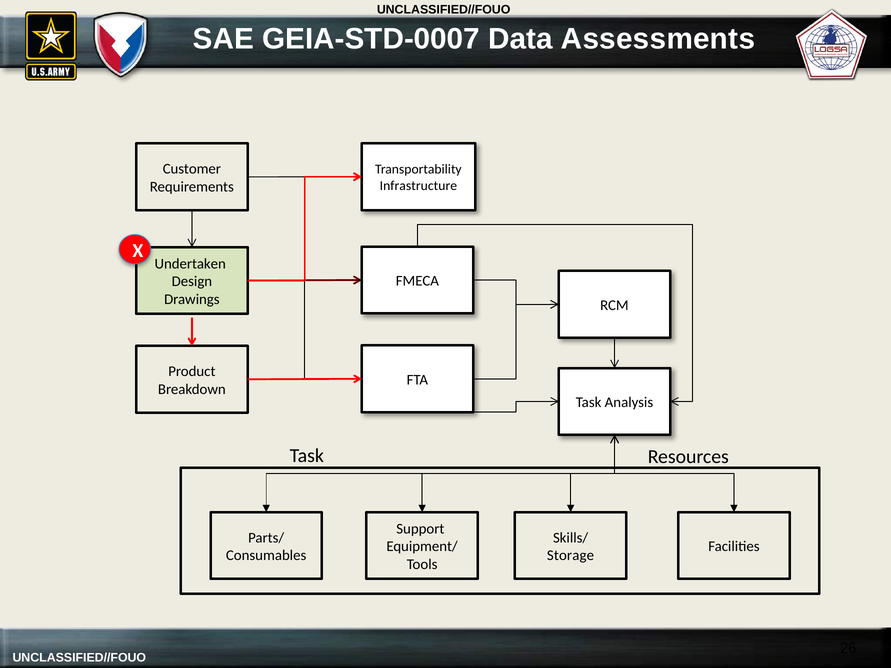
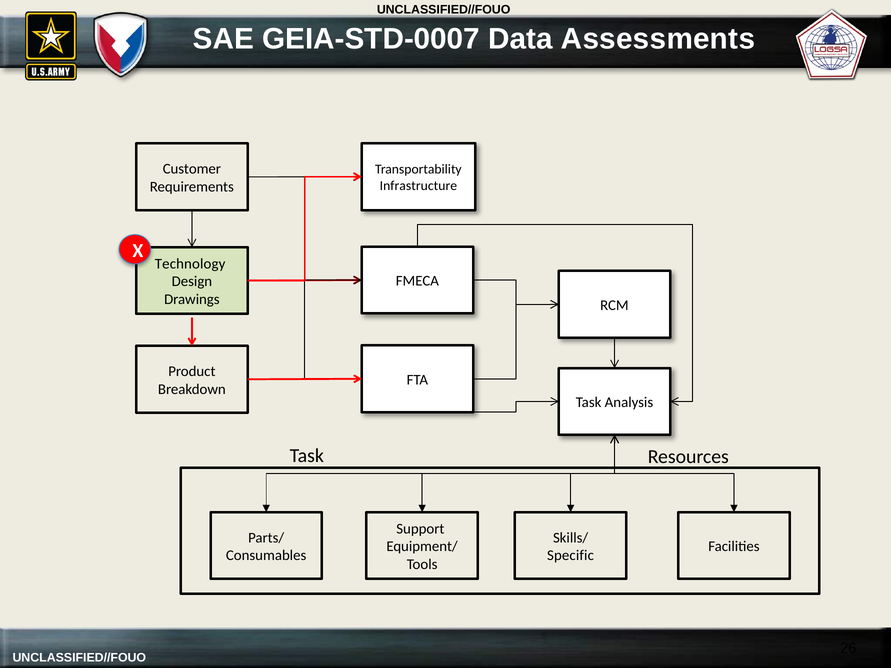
Undertaken: Undertaken -> Technology
Storage: Storage -> Specific
